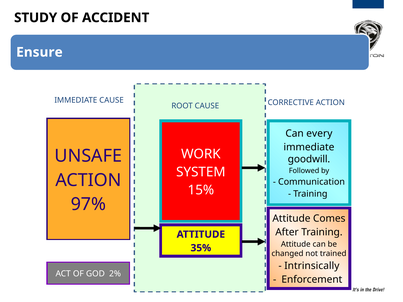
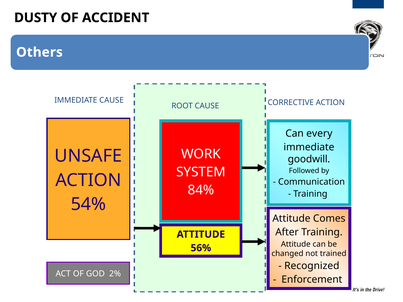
STUDY: STUDY -> DUSTY
Ensure: Ensure -> Others
15%: 15% -> 84%
97%: 97% -> 54%
35%: 35% -> 56%
Intrinsically: Intrinsically -> Recognized
